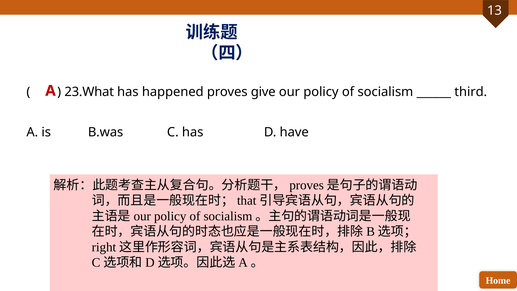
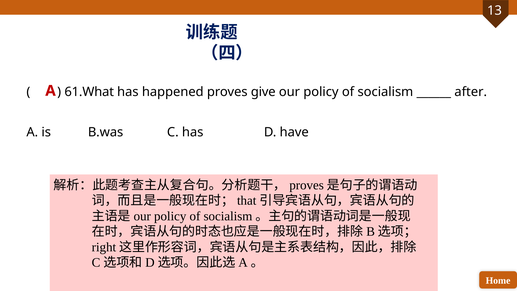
23.What: 23.What -> 61.What
third: third -> after
